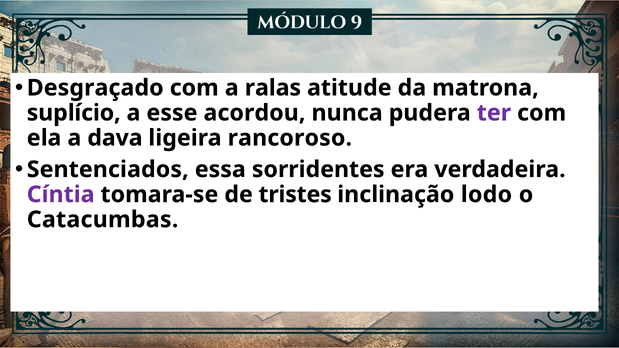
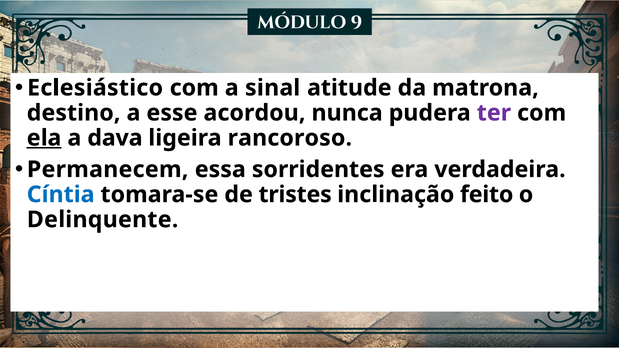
Desgraçado: Desgraçado -> Eclesiástico
ralas: ralas -> sinal
suplício: suplício -> destino
ela underline: none -> present
Sentenciados: Sentenciados -> Permanecem
Cíntia colour: purple -> blue
lodo: lodo -> feito
Catacumbas: Catacumbas -> Delinquente
